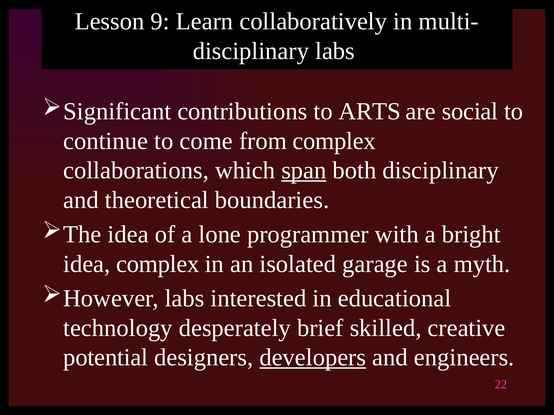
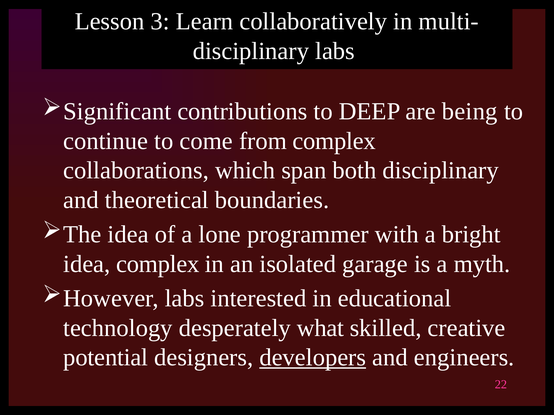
9: 9 -> 3
ARTS: ARTS -> DEEP
social: social -> being
span underline: present -> none
brief: brief -> what
